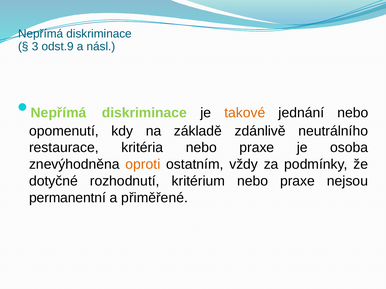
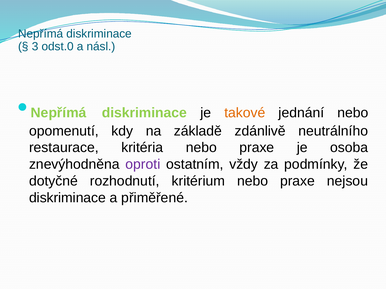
odst.9: odst.9 -> odst.0
oproti colour: orange -> purple
permanentní at (67, 198): permanentní -> diskriminace
